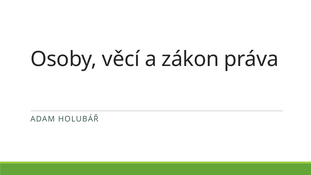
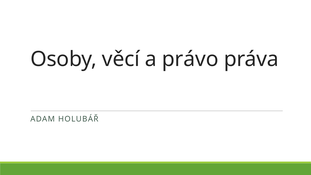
zákon: zákon -> právo
